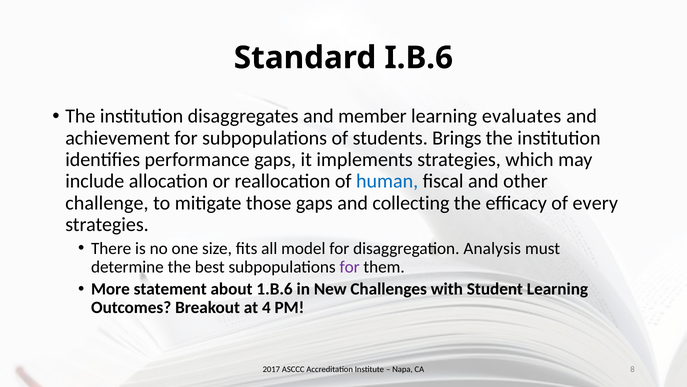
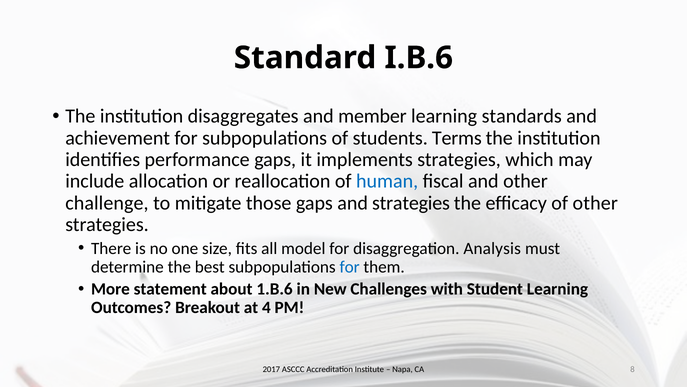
evaluates: evaluates -> standards
Brings: Brings -> Terms
and collecting: collecting -> strategies
of every: every -> other
for at (350, 267) colour: purple -> blue
